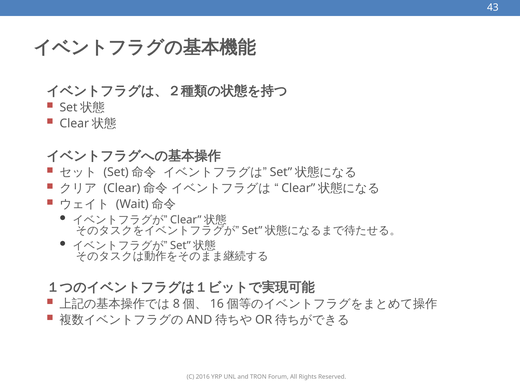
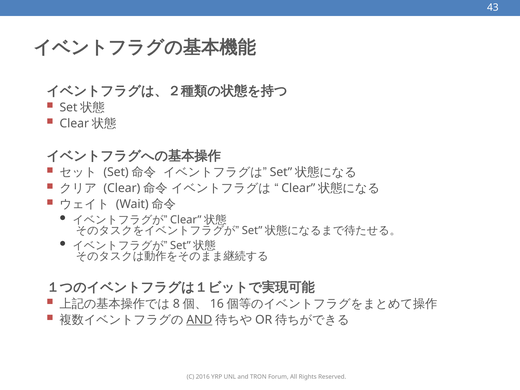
AND at (199, 320) underline: none -> present
